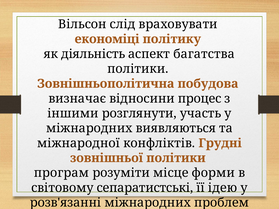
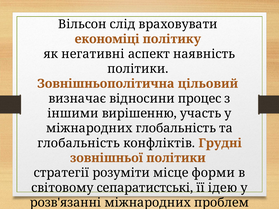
діяльність: діяльність -> негативні
багатства: багатства -> наявність
побудова: побудова -> цільовий
розглянути: розглянути -> вирішенню
міжнародних виявляються: виявляються -> глобальність
міжнародної at (79, 143): міжнародної -> глобальність
програм: програм -> стратегії
